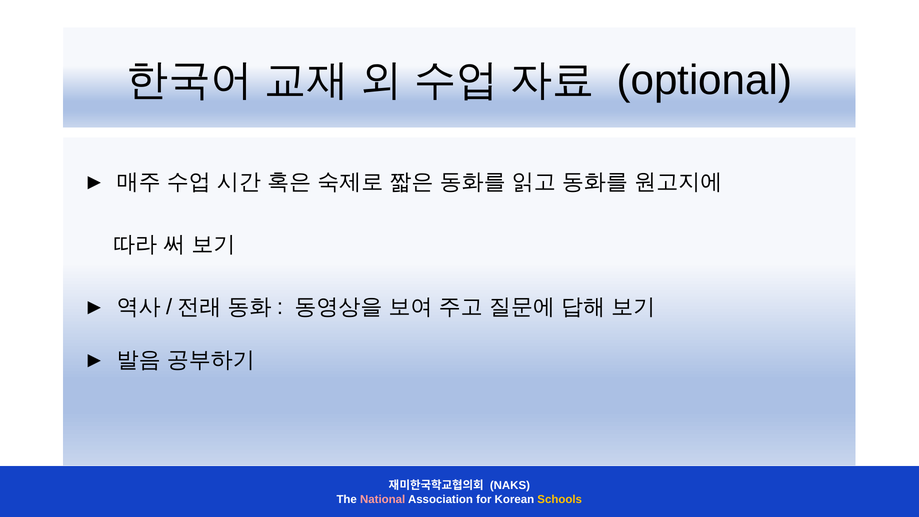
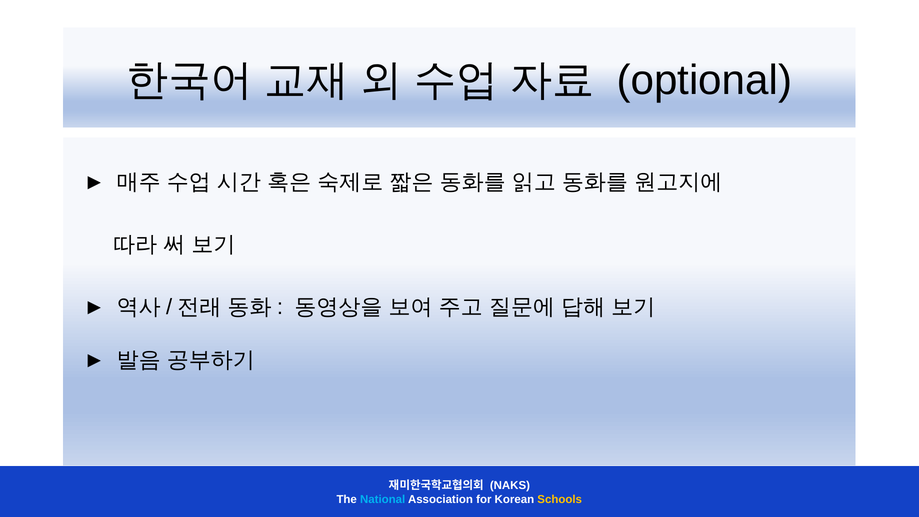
National colour: pink -> light blue
